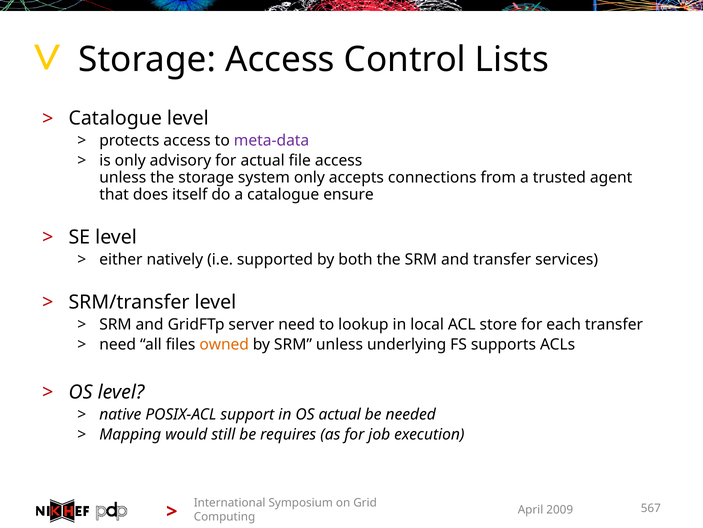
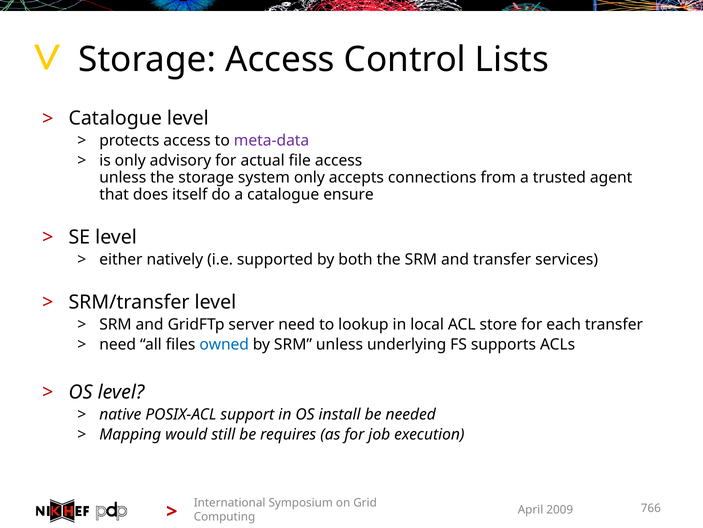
owned colour: orange -> blue
OS actual: actual -> install
567: 567 -> 766
